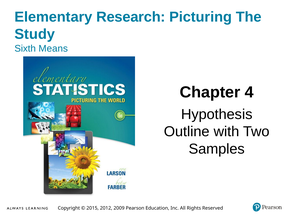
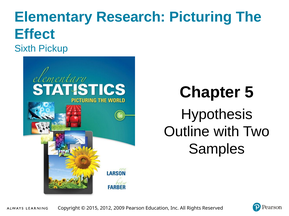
Study: Study -> Effect
Means: Means -> Pickup
4: 4 -> 5
